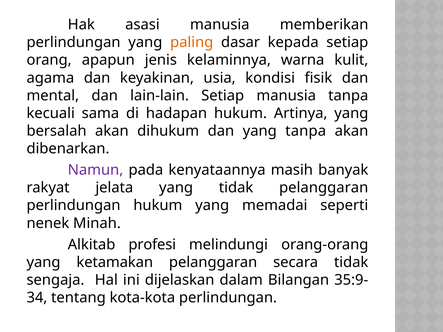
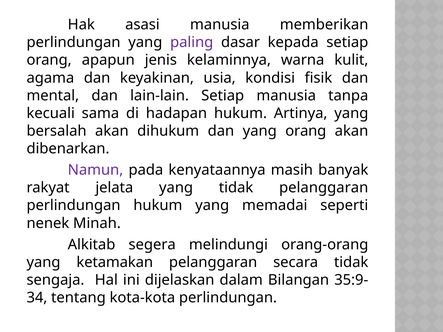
paling colour: orange -> purple
yang tanpa: tanpa -> orang
profesi: profesi -> segera
